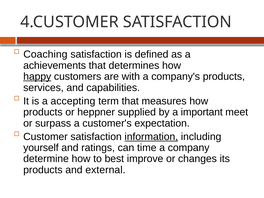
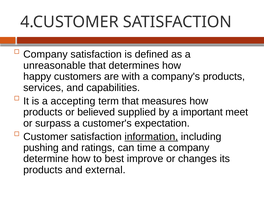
Coaching at (45, 54): Coaching -> Company
achievements: achievements -> unreasonable
happy underline: present -> none
heppner: heppner -> believed
yourself: yourself -> pushing
